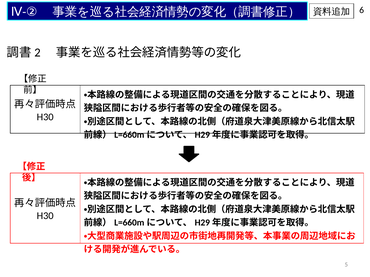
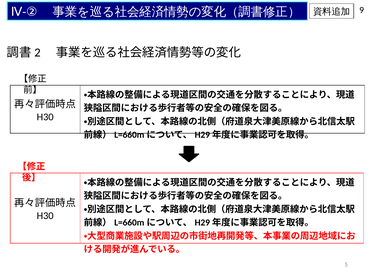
6: 6 -> 9
